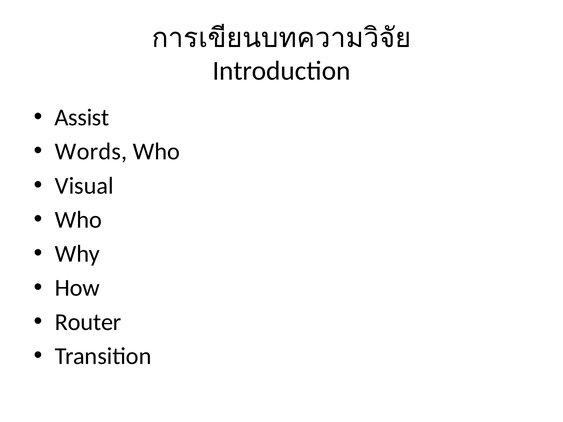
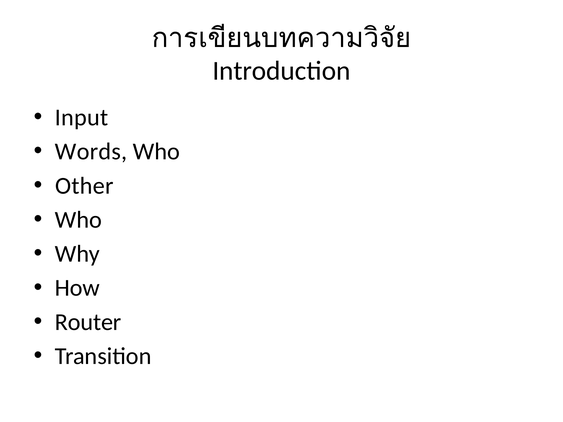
Assist: Assist -> Input
Visual: Visual -> Other
